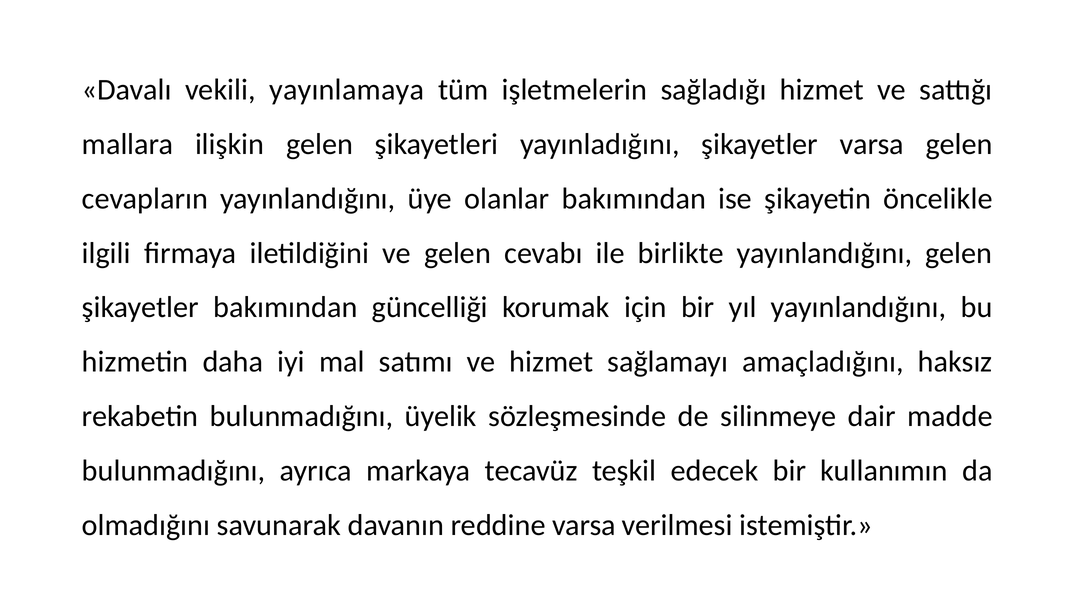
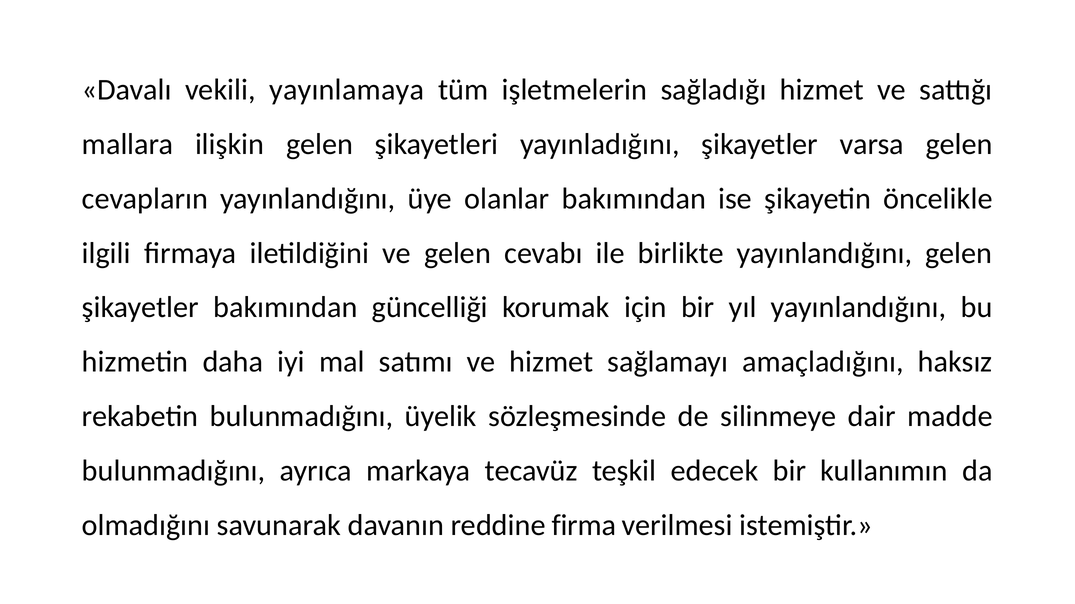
reddine varsa: varsa -> firma
